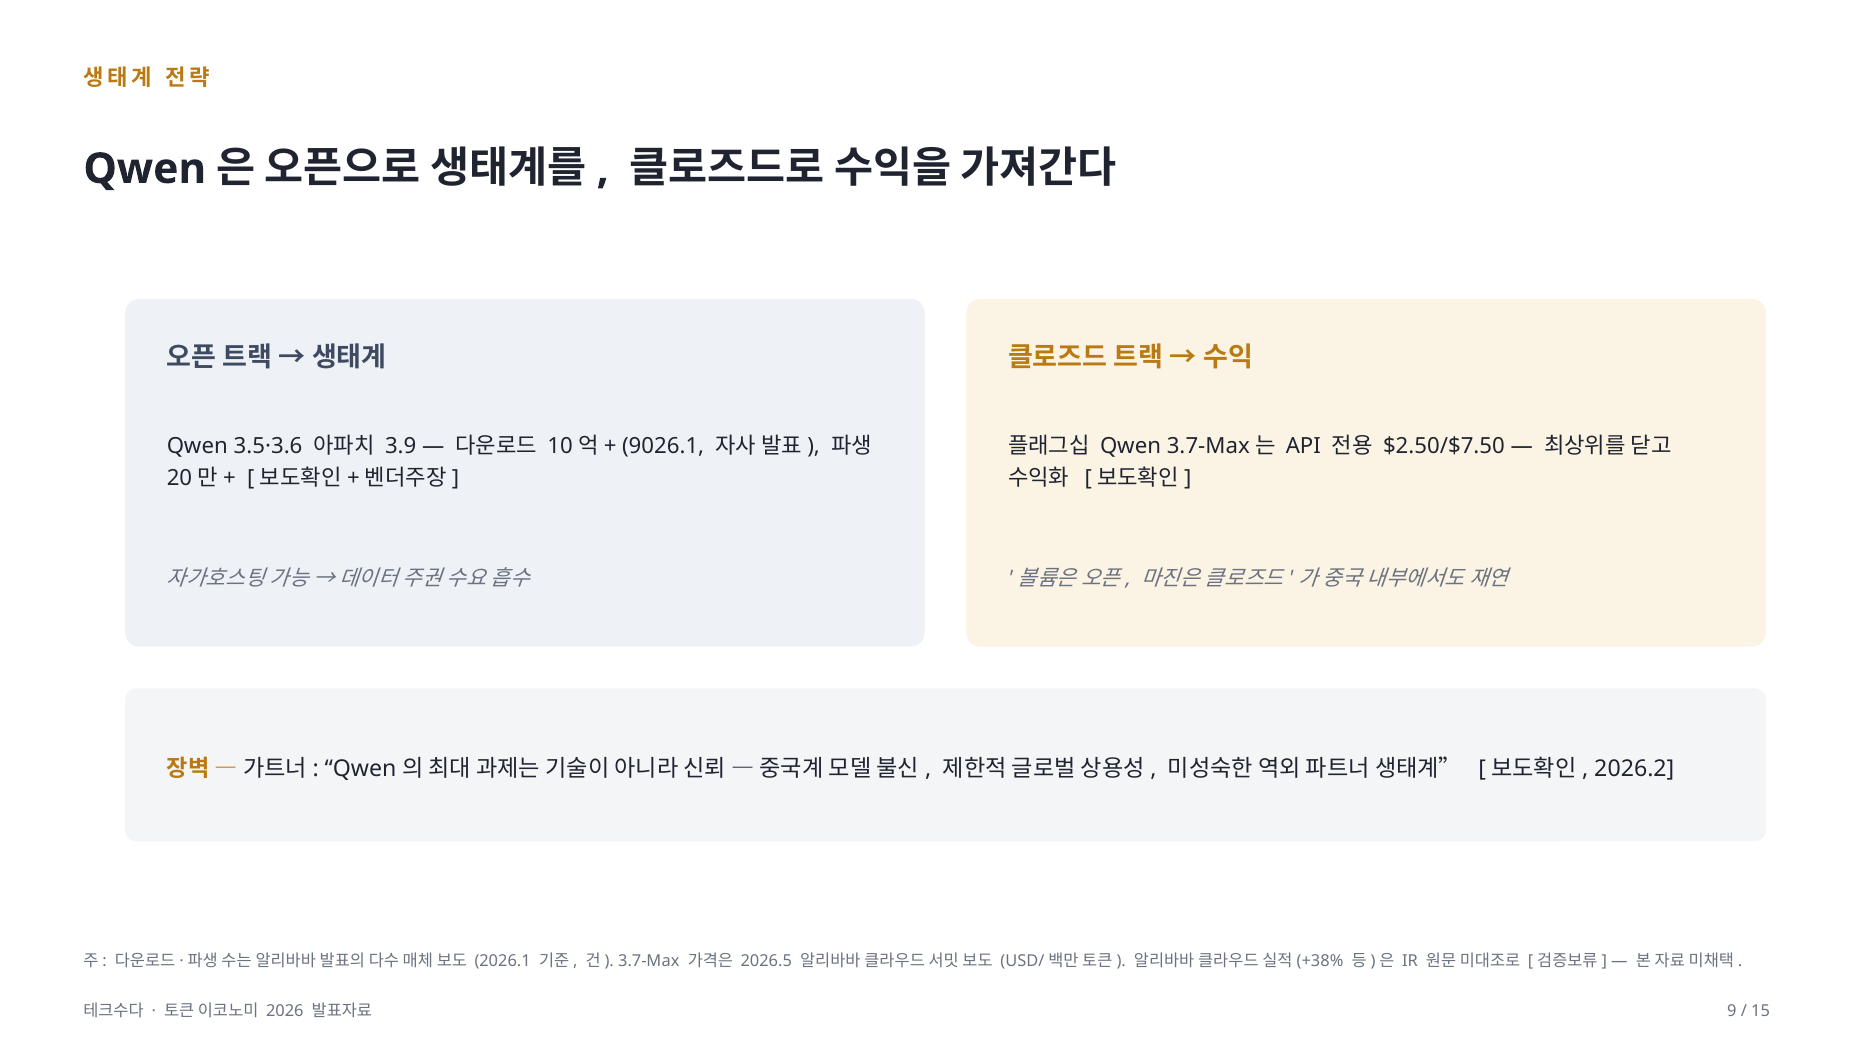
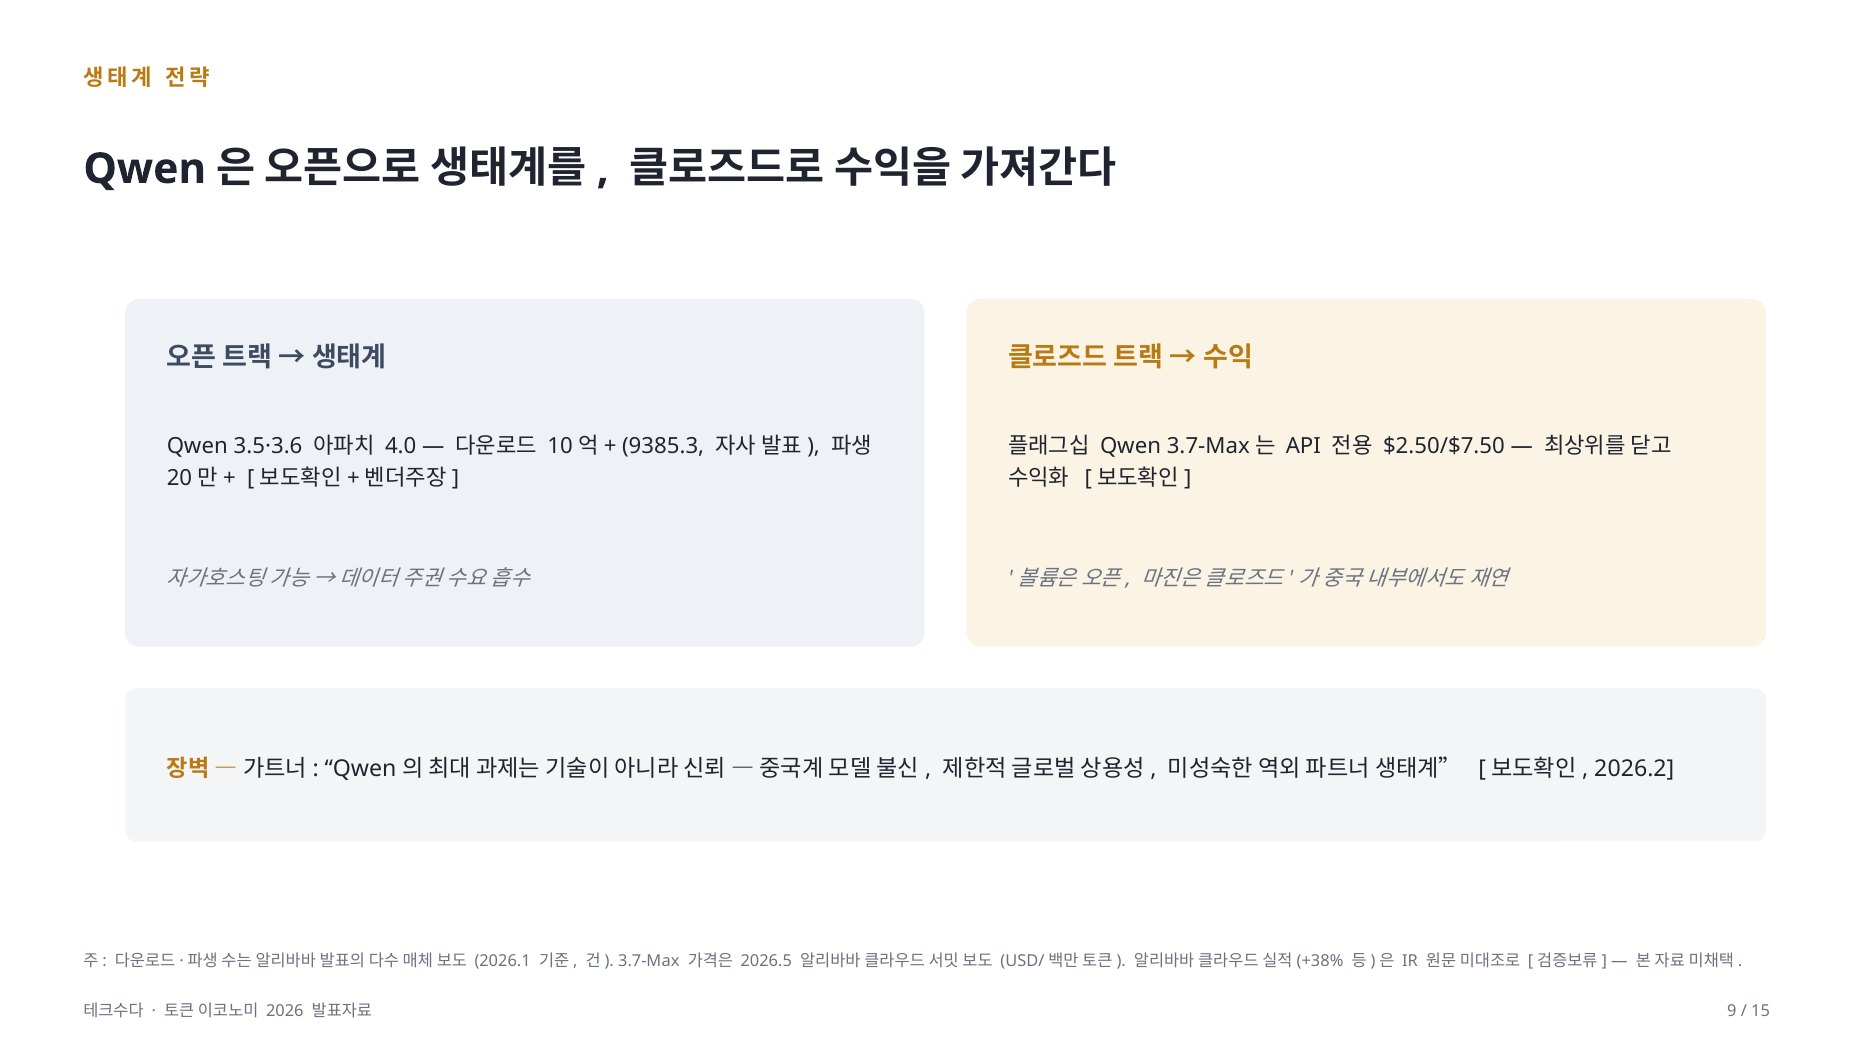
3.9: 3.9 -> 4.0
9026.1: 9026.1 -> 9385.3
